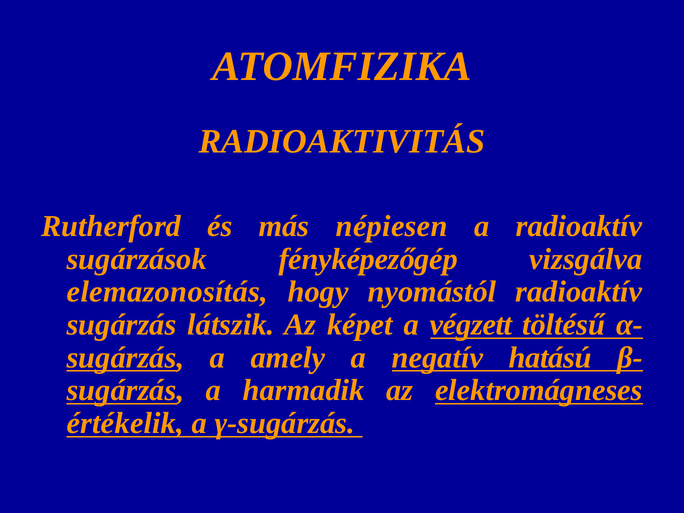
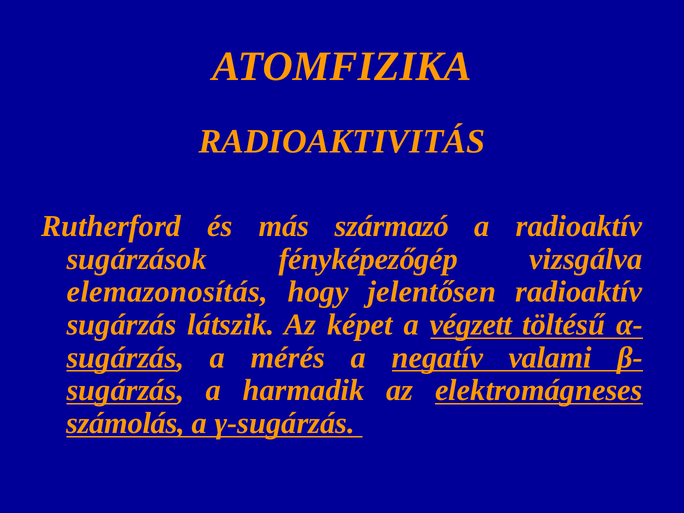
népiesen: népiesen -> származó
nyomástól: nyomástól -> jelentősen
amely: amely -> mérés
hatású: hatású -> valami
értékelik: értékelik -> számolás
